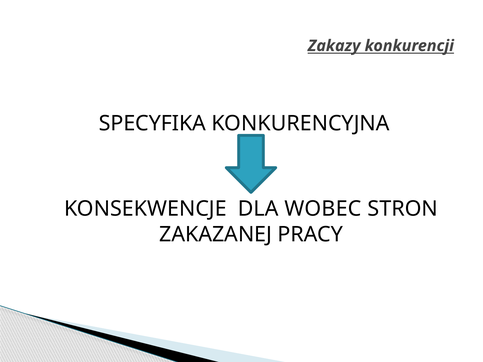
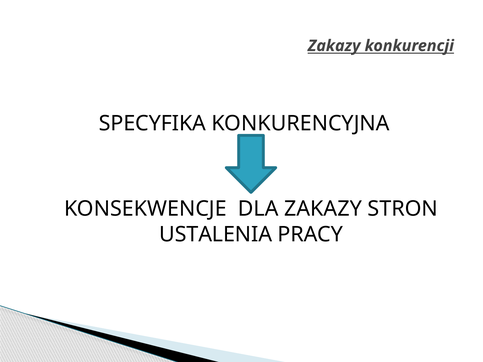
DLA WOBEC: WOBEC -> ZAKAZY
ZAKAZANEJ: ZAKAZANEJ -> USTALENIA
